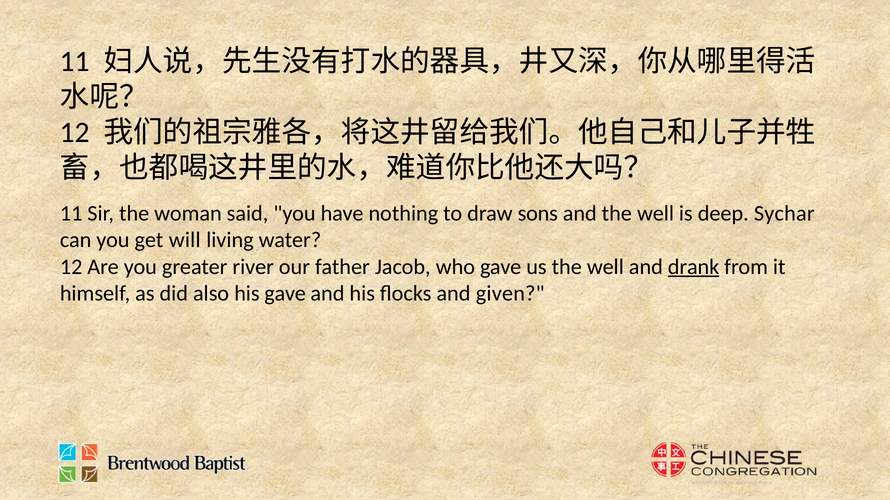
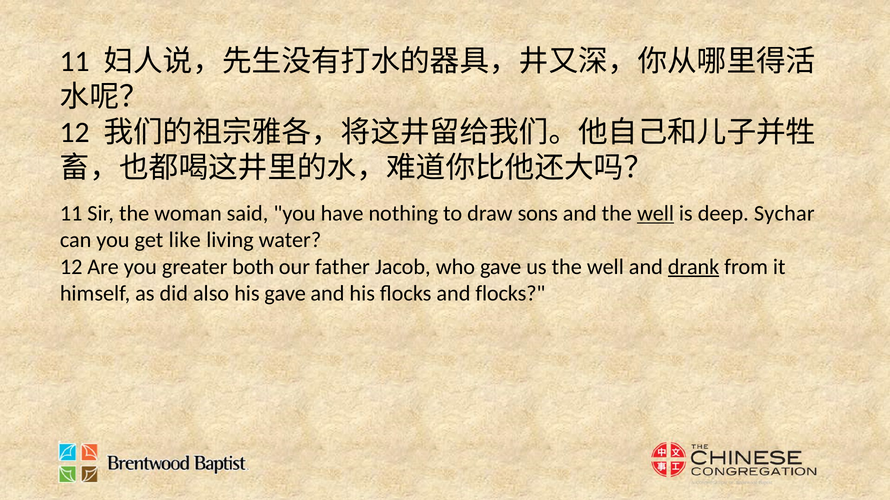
well at (656, 214) underline: none -> present
will: will -> like
river: river -> both
and given: given -> flocks
